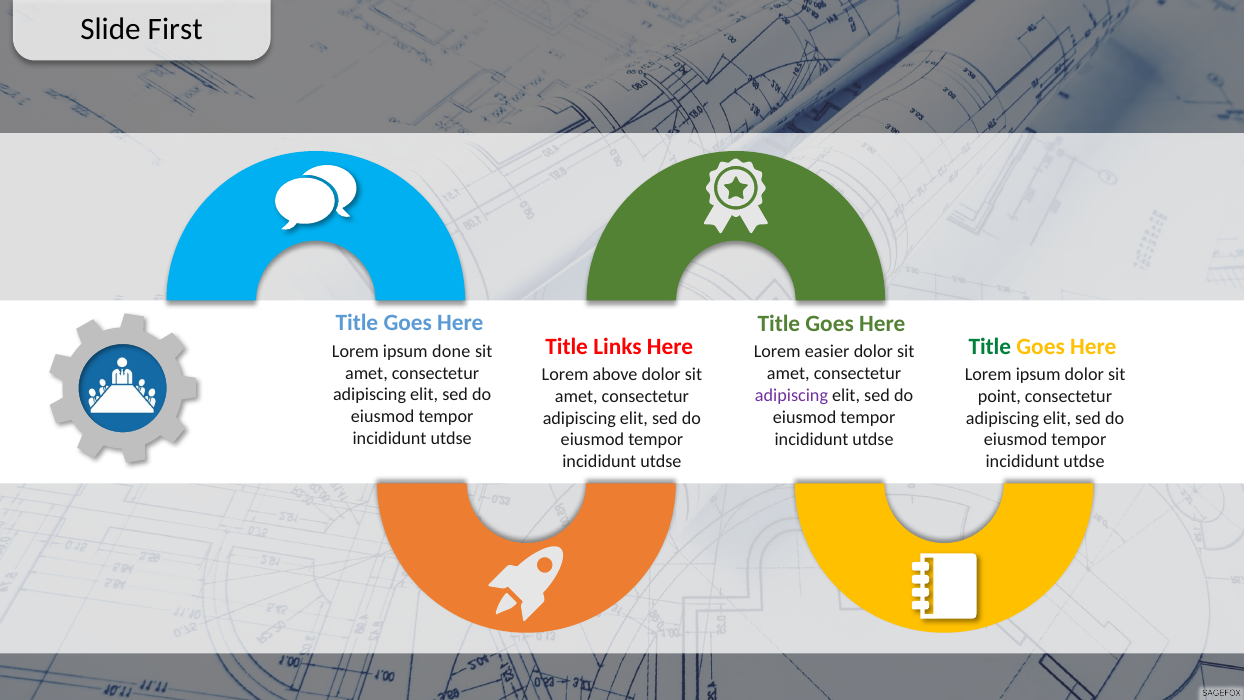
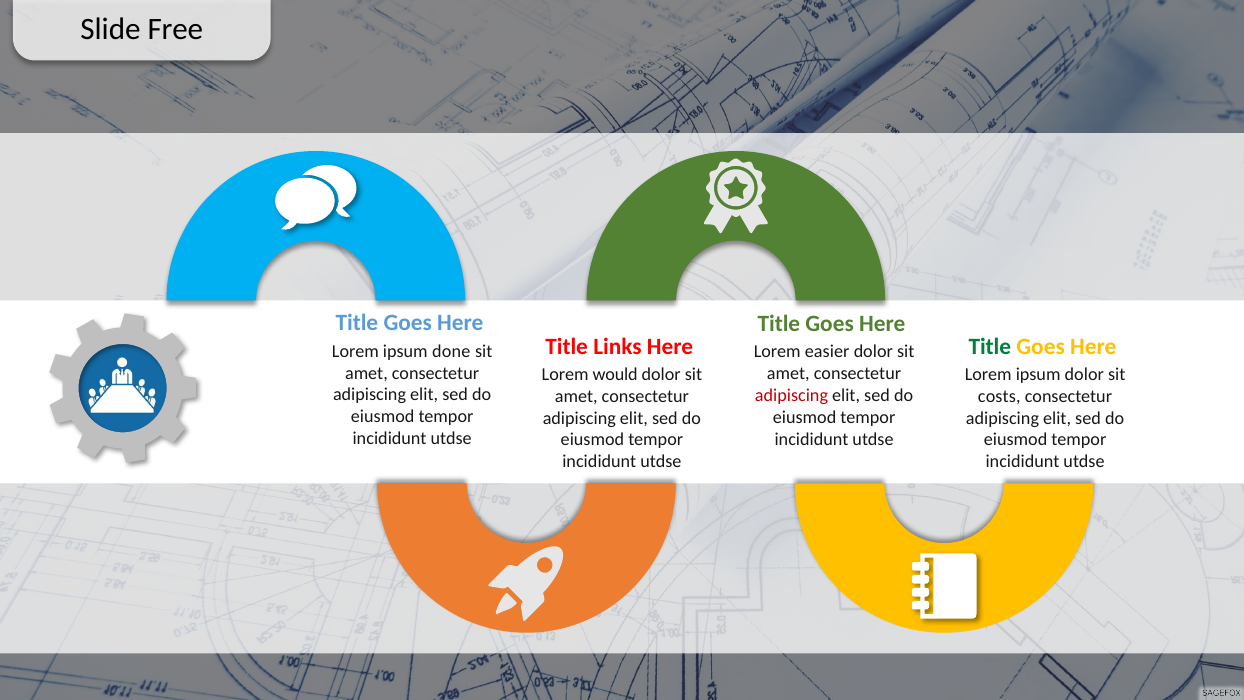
First: First -> Free
above: above -> would
adipiscing at (792, 395) colour: purple -> red
point: point -> costs
